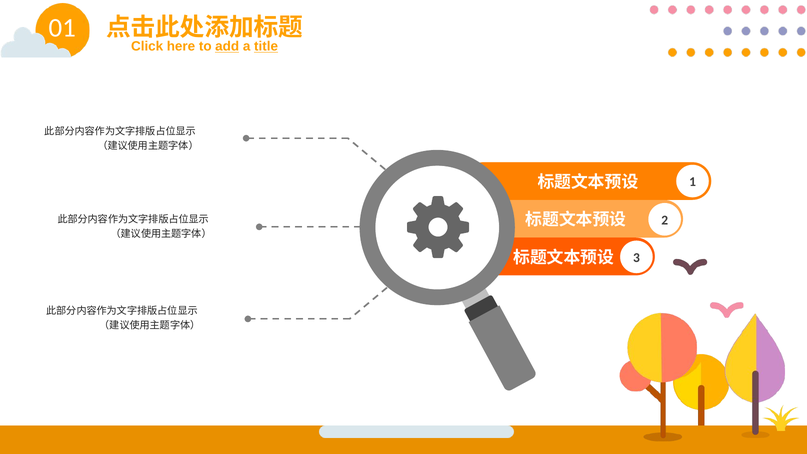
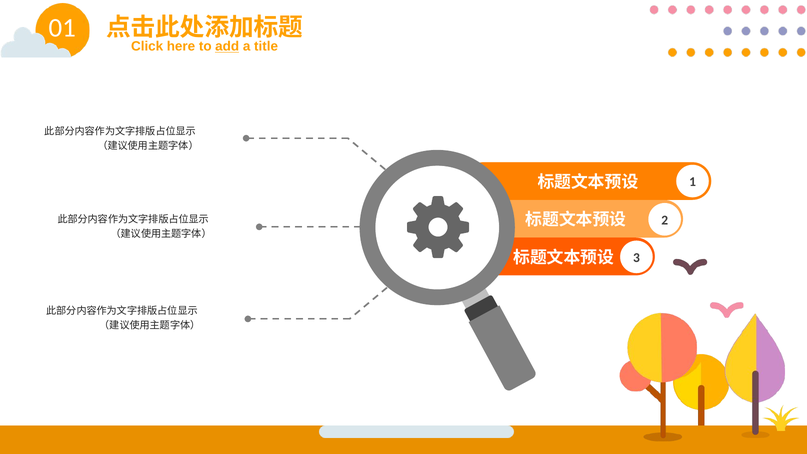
title underline: present -> none
